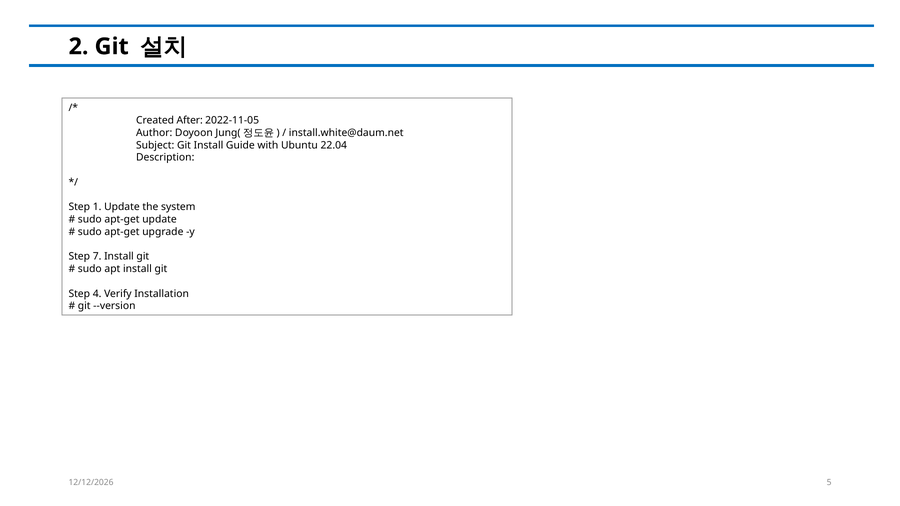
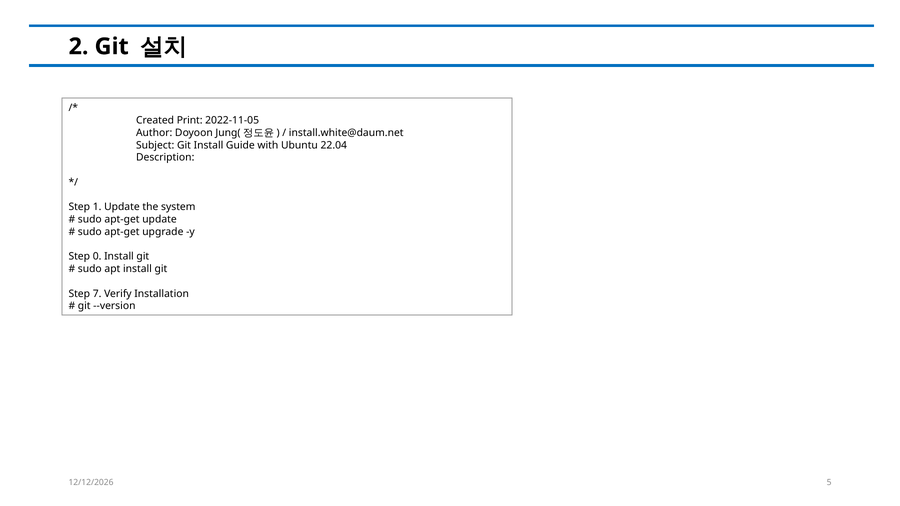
After: After -> Print
7: 7 -> 0
4: 4 -> 7
